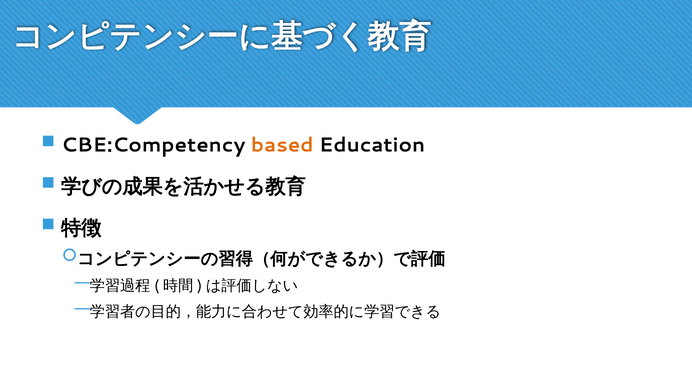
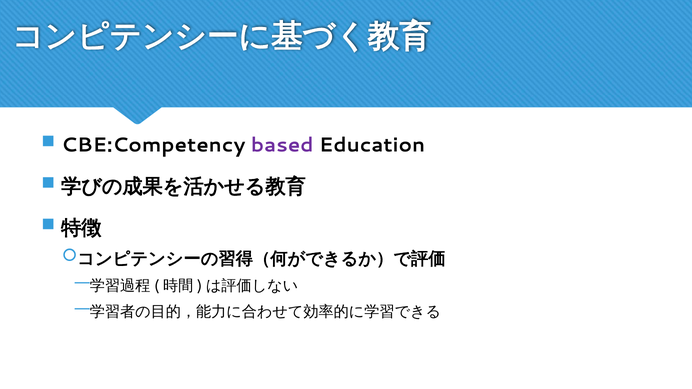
based colour: orange -> purple
